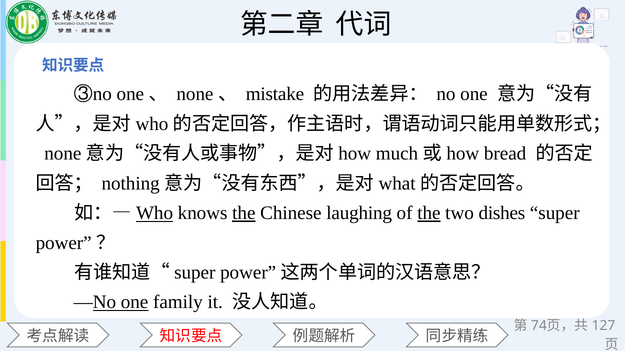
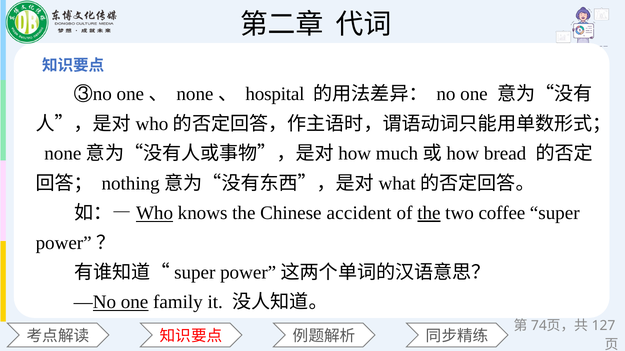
mistake: mistake -> hospital
the at (244, 213) underline: present -> none
laughing: laughing -> accident
dishes: dishes -> coffee
